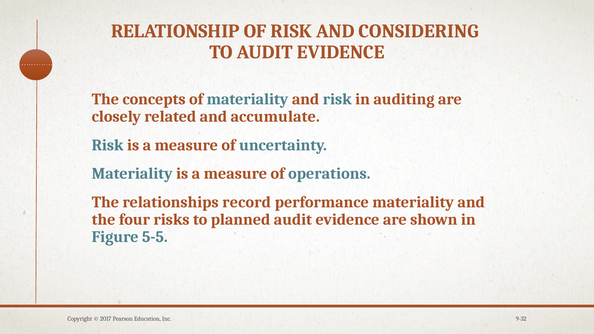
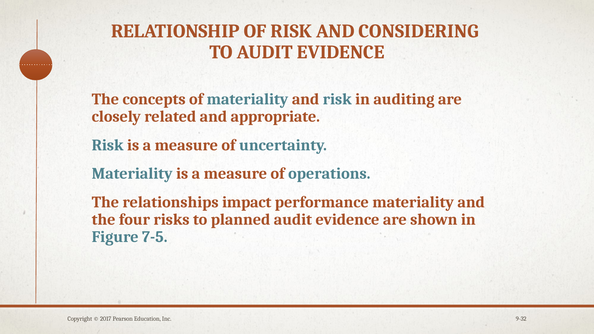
accumulate: accumulate -> appropriate
record: record -> impact
5-5: 5-5 -> 7-5
